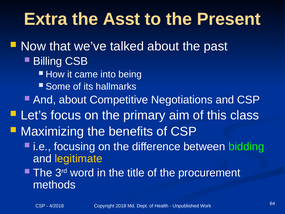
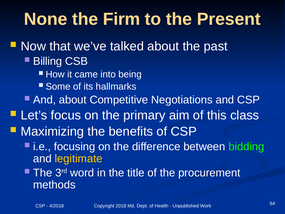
Extra: Extra -> None
Asst: Asst -> Firm
